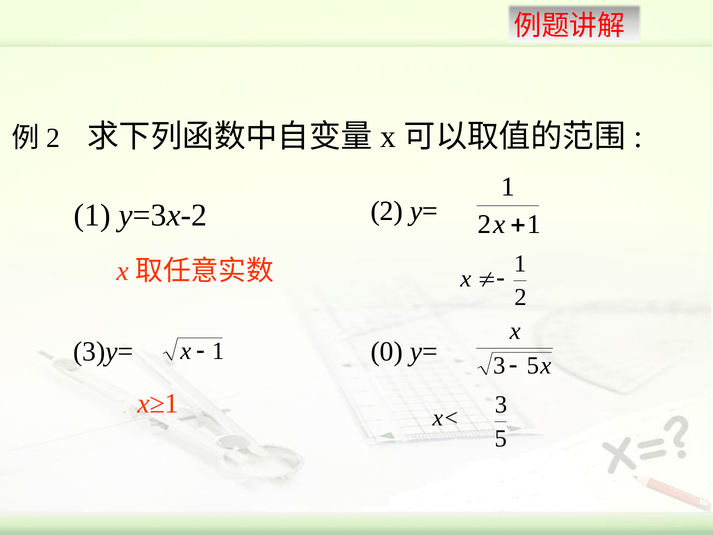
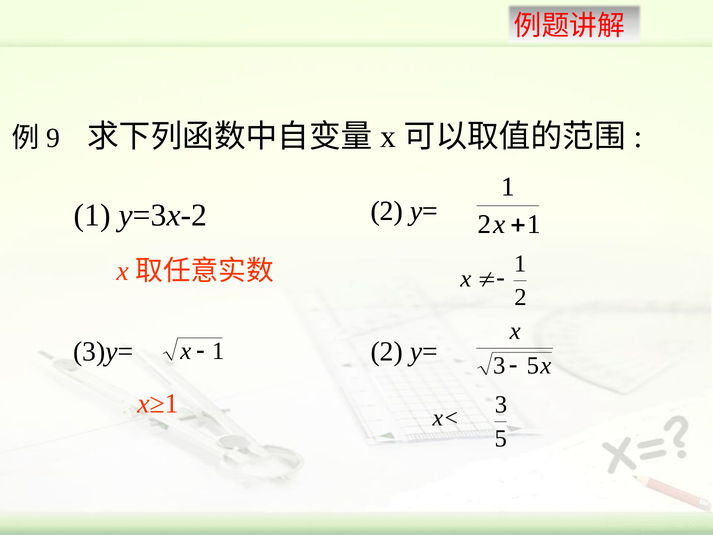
2 at (53, 138): 2 -> 9
0 at (387, 351): 0 -> 2
